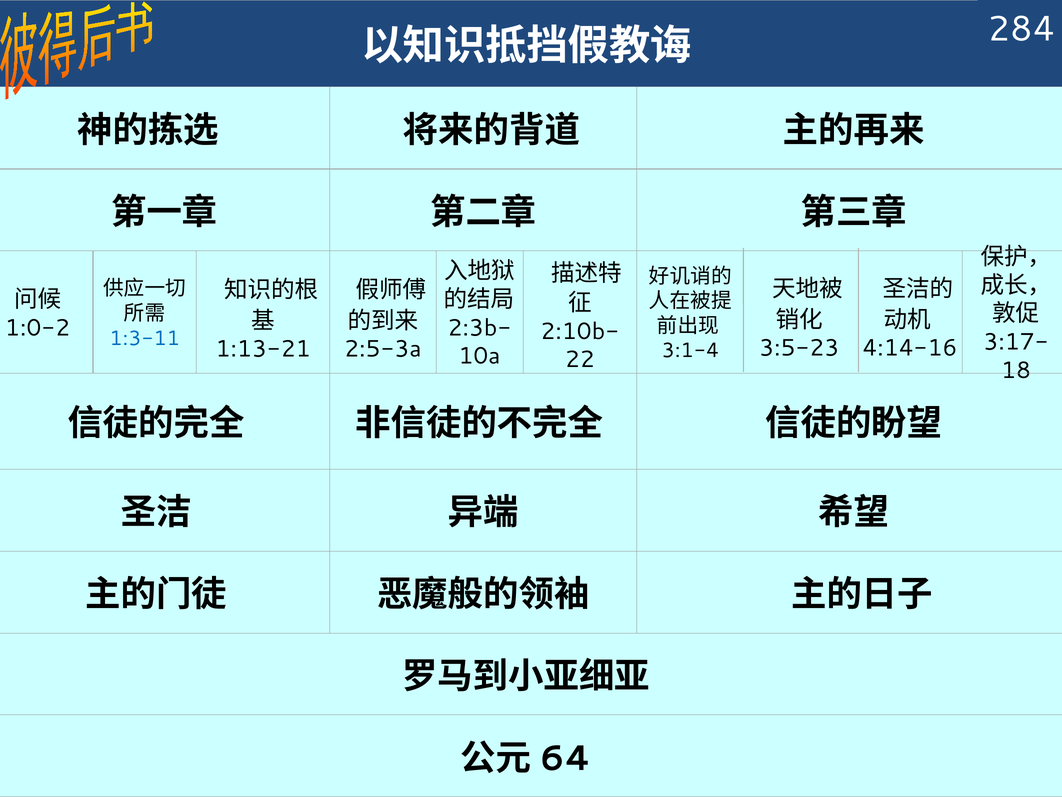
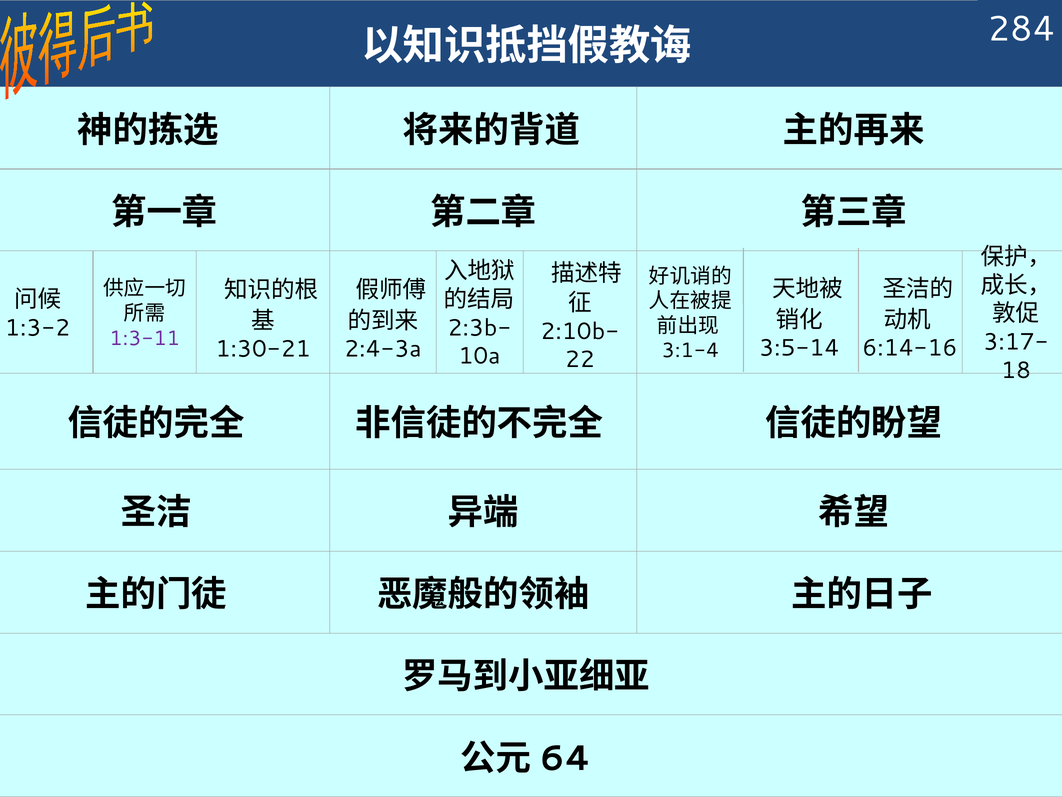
1:0-2: 1:0-2 -> 1:3-2
1:3-11 colour: blue -> purple
3:5-23: 3:5-23 -> 3:5-14
4:14-16: 4:14-16 -> 6:14-16
1:13-21: 1:13-21 -> 1:30-21
2:5-3a: 2:5-3a -> 2:4-3a
